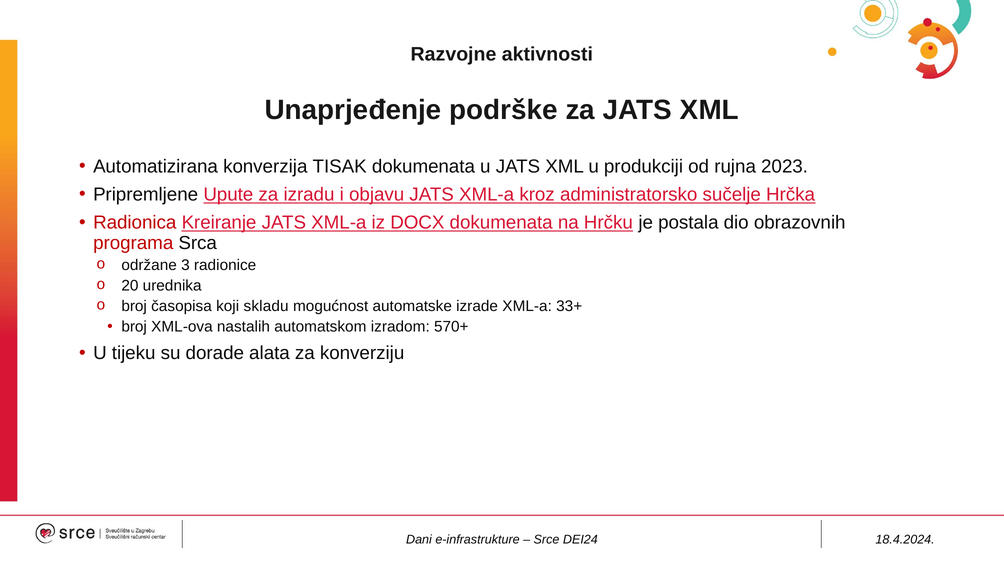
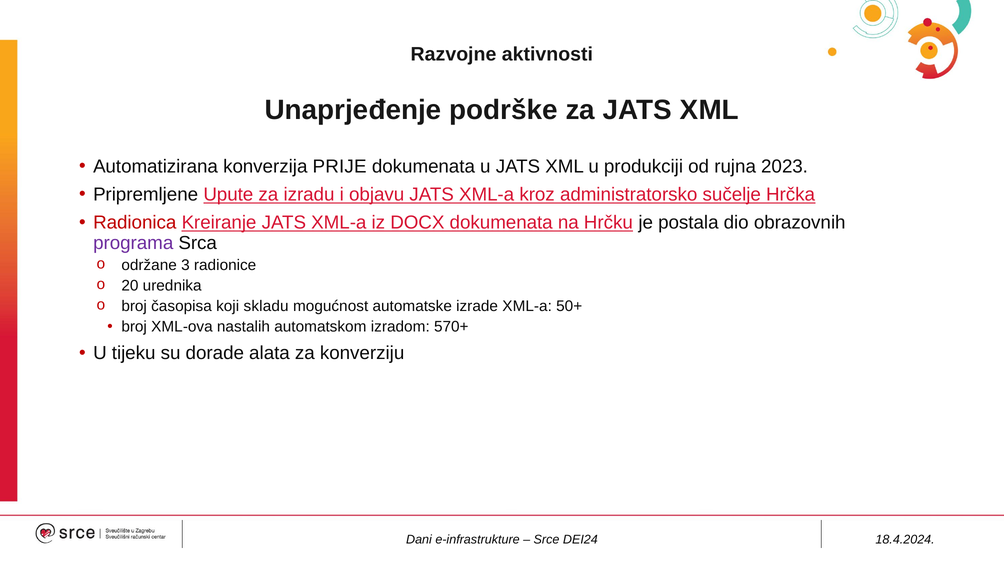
TISAK: TISAK -> PRIJE
programa colour: red -> purple
33+: 33+ -> 50+
